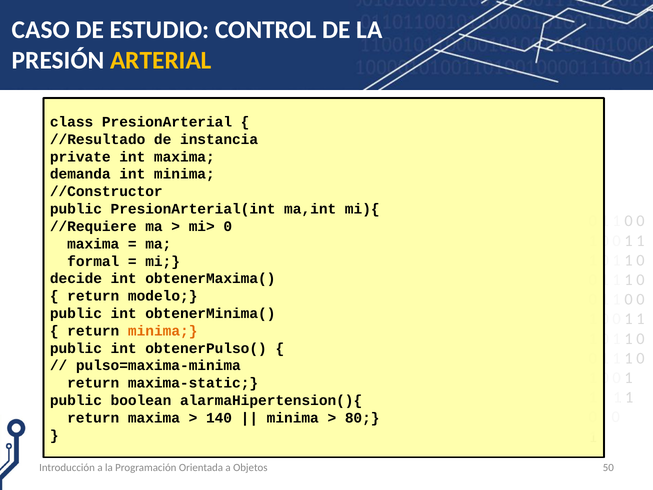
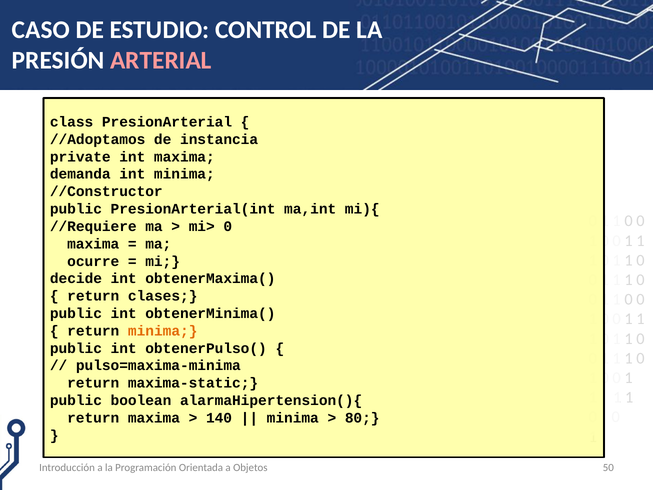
ARTERIAL colour: yellow -> pink
//Resultado: //Resultado -> //Adoptamos
formal: formal -> ocurre
modelo: modelo -> clases
